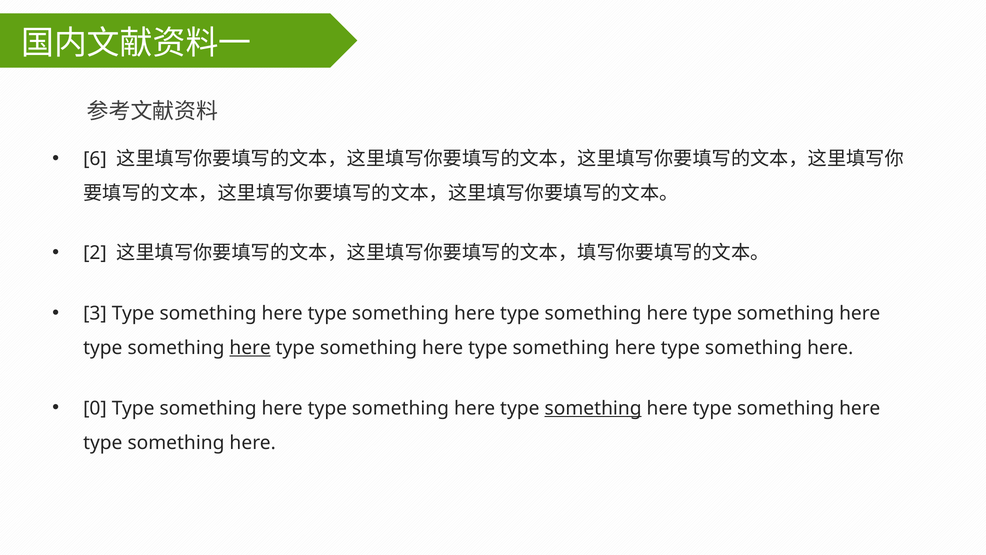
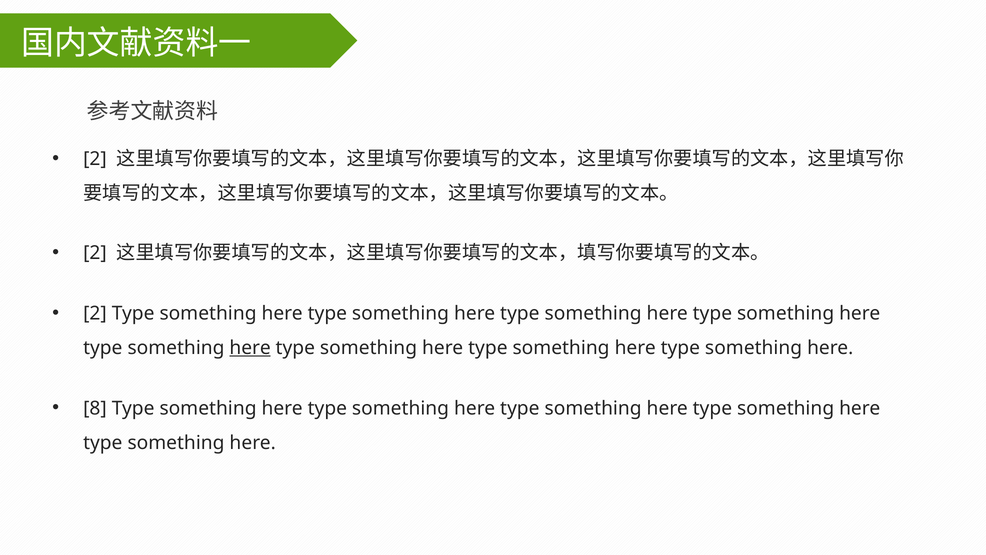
6 at (95, 159): 6 -> 2
3 at (95, 313): 3 -> 2
0: 0 -> 8
something at (593, 408) underline: present -> none
